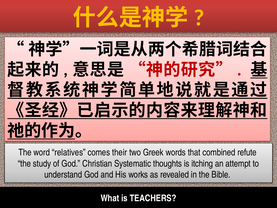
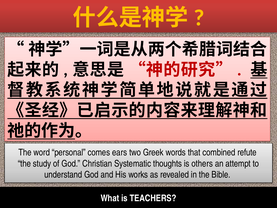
relatives: relatives -> personal
their: their -> ears
itching: itching -> others
